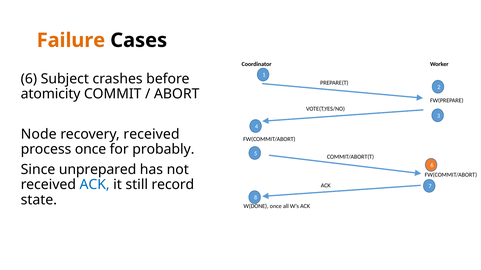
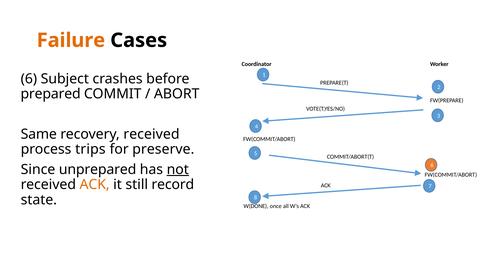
atomicity: atomicity -> prepared
Node: Node -> Same
process once: once -> trips
probably: probably -> preserve
not underline: none -> present
ACK at (95, 185) colour: blue -> orange
